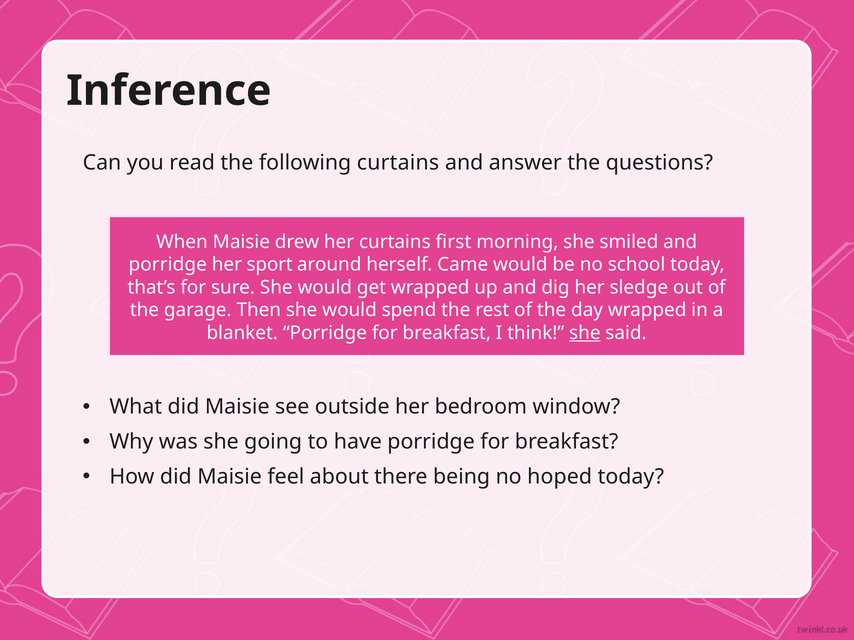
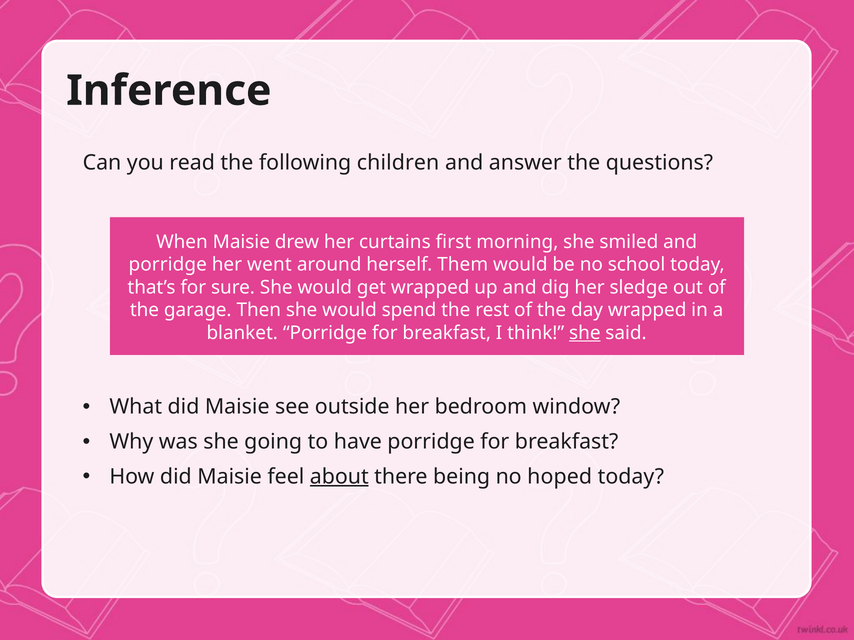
following curtains: curtains -> children
sport: sport -> went
Came: Came -> Them
about underline: none -> present
